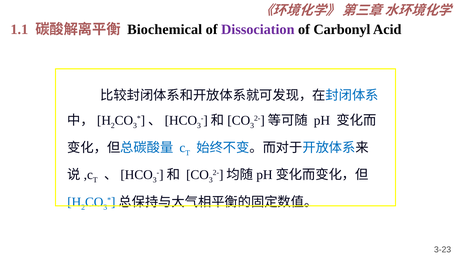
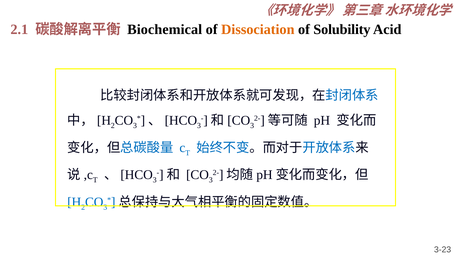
1.1: 1.1 -> 2.1
Dissociation colour: purple -> orange
Carbonyl: Carbonyl -> Solubility
